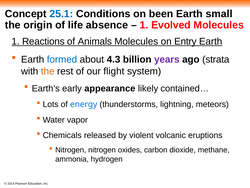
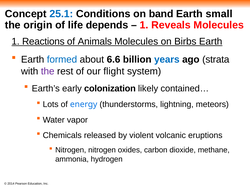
been: been -> band
absence: absence -> depends
Evolved: Evolved -> Reveals
Entry: Entry -> Birbs
4.3: 4.3 -> 6.6
years colour: purple -> blue
the at (48, 71) colour: orange -> purple
appearance: appearance -> colonization
